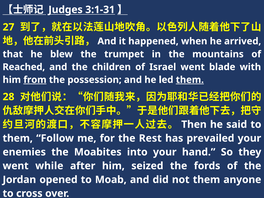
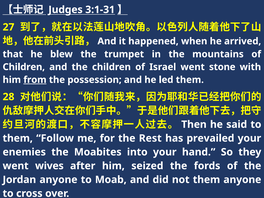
Reached at (24, 67): Reached -> Children
blade: blade -> stone
them at (190, 80) underline: present -> none
while: while -> wives
Jordan opened: opened -> anyone
